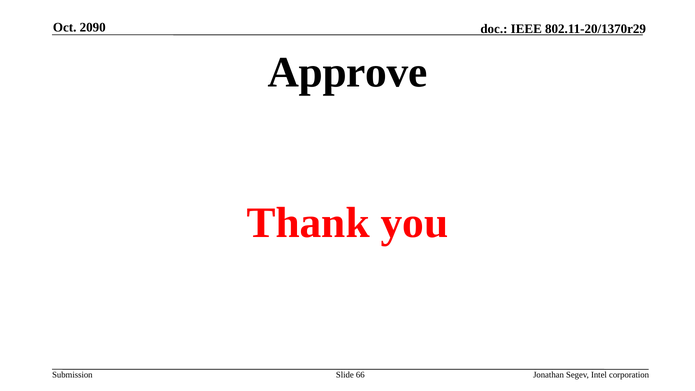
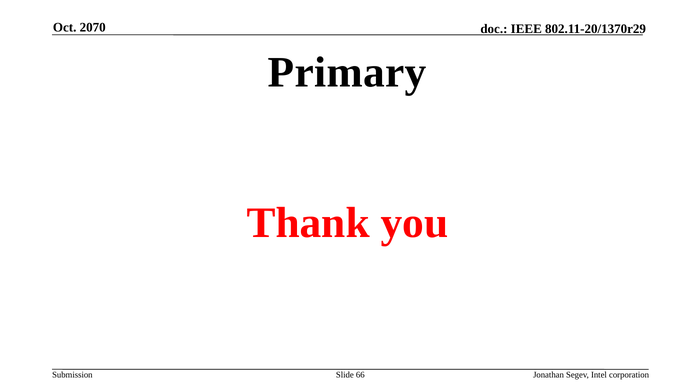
2090: 2090 -> 2070
Approve: Approve -> Primary
